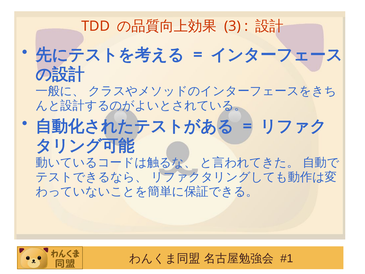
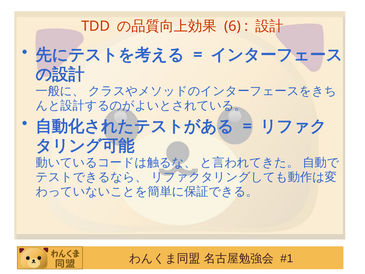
3: 3 -> 6
